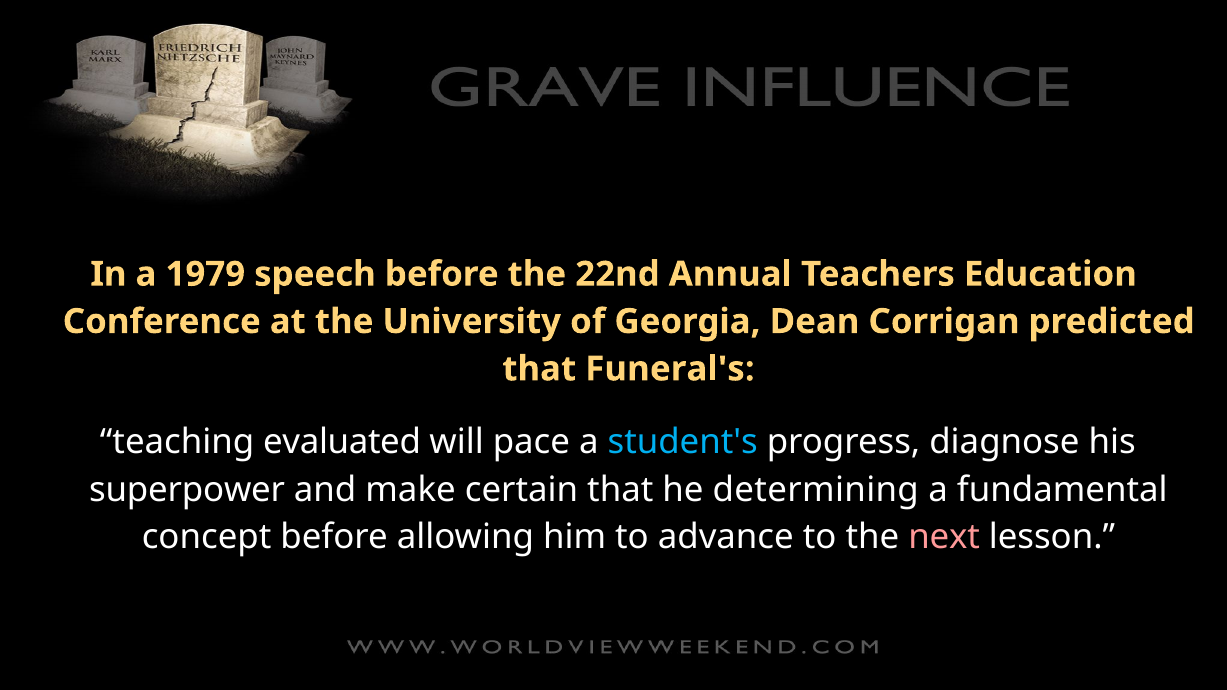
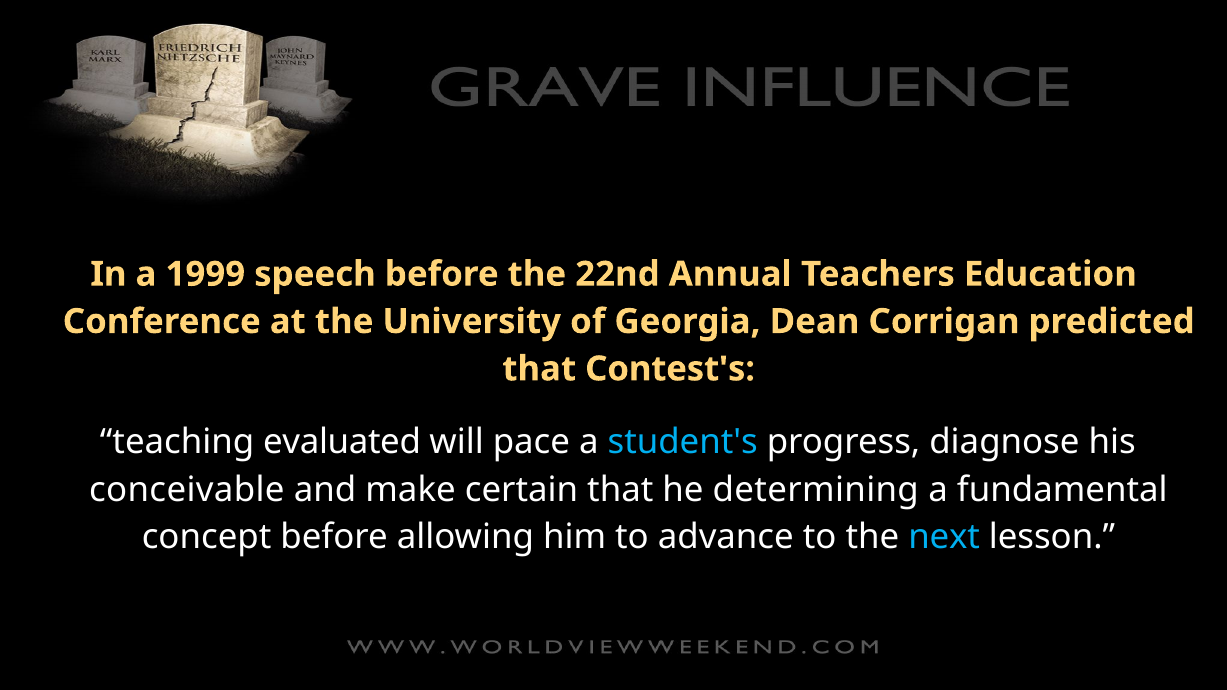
1979: 1979 -> 1999
Funeral's: Funeral's -> Contest's
superpower: superpower -> conceivable
next colour: pink -> light blue
